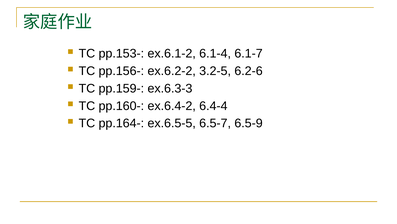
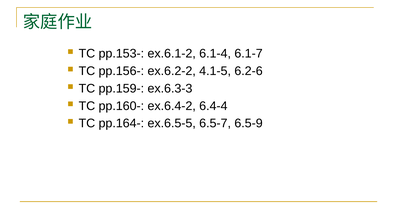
3.2-5: 3.2-5 -> 4.1-5
